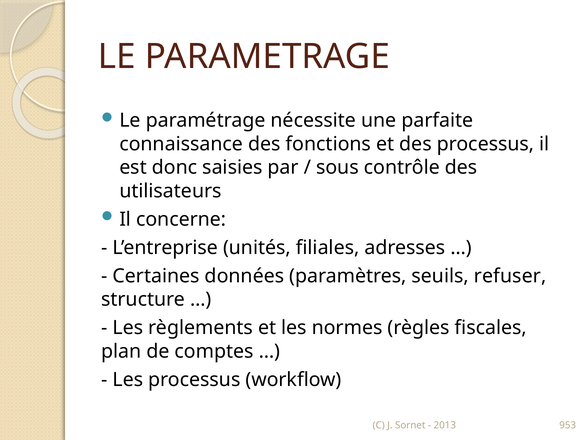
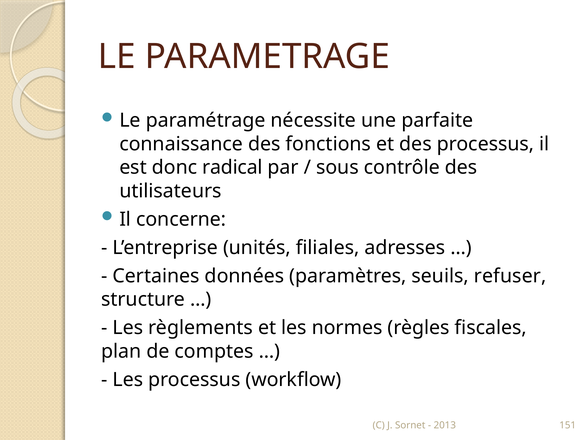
saisies: saisies -> radical
953: 953 -> 151
